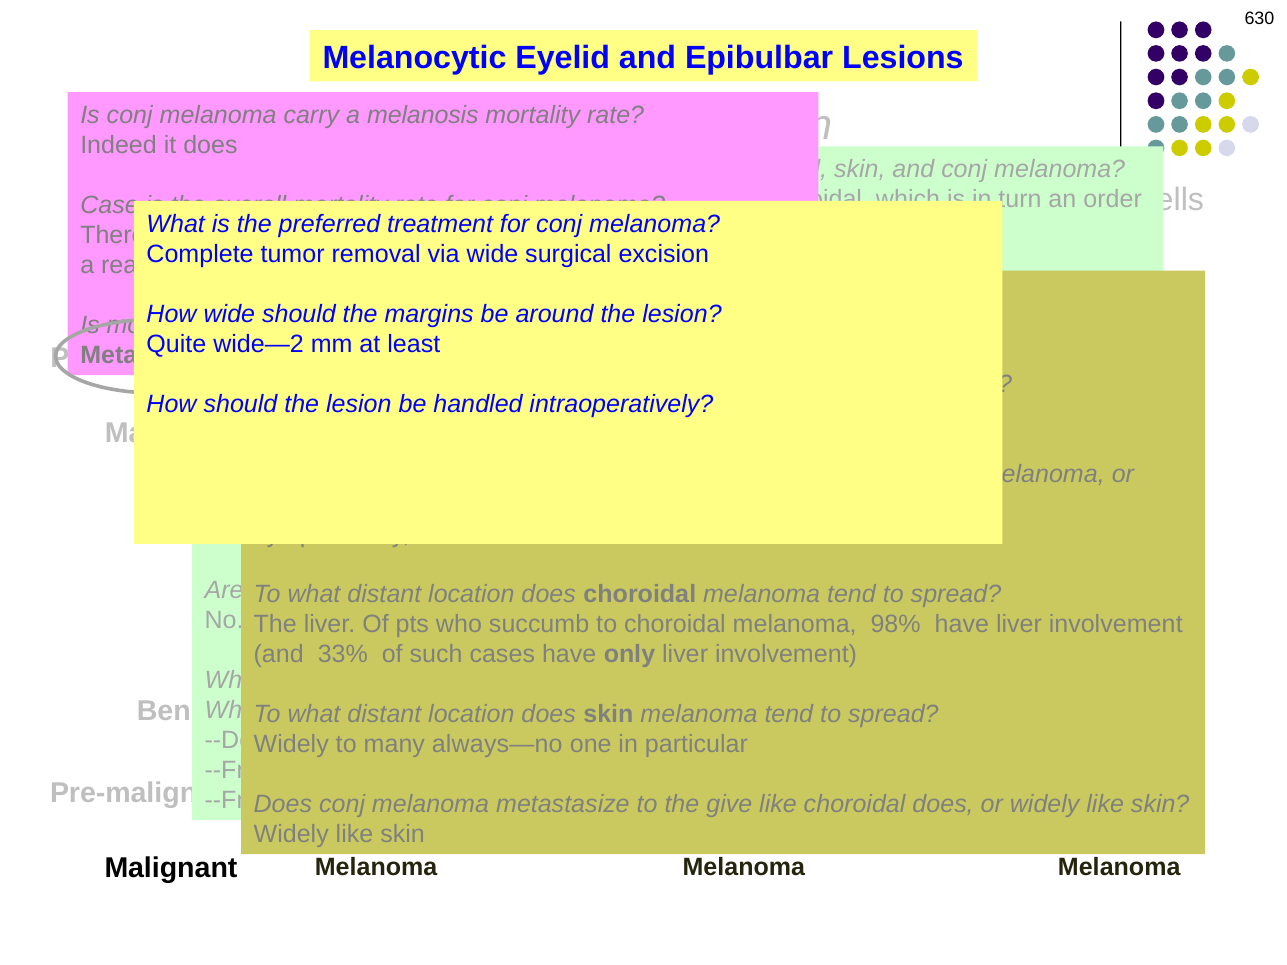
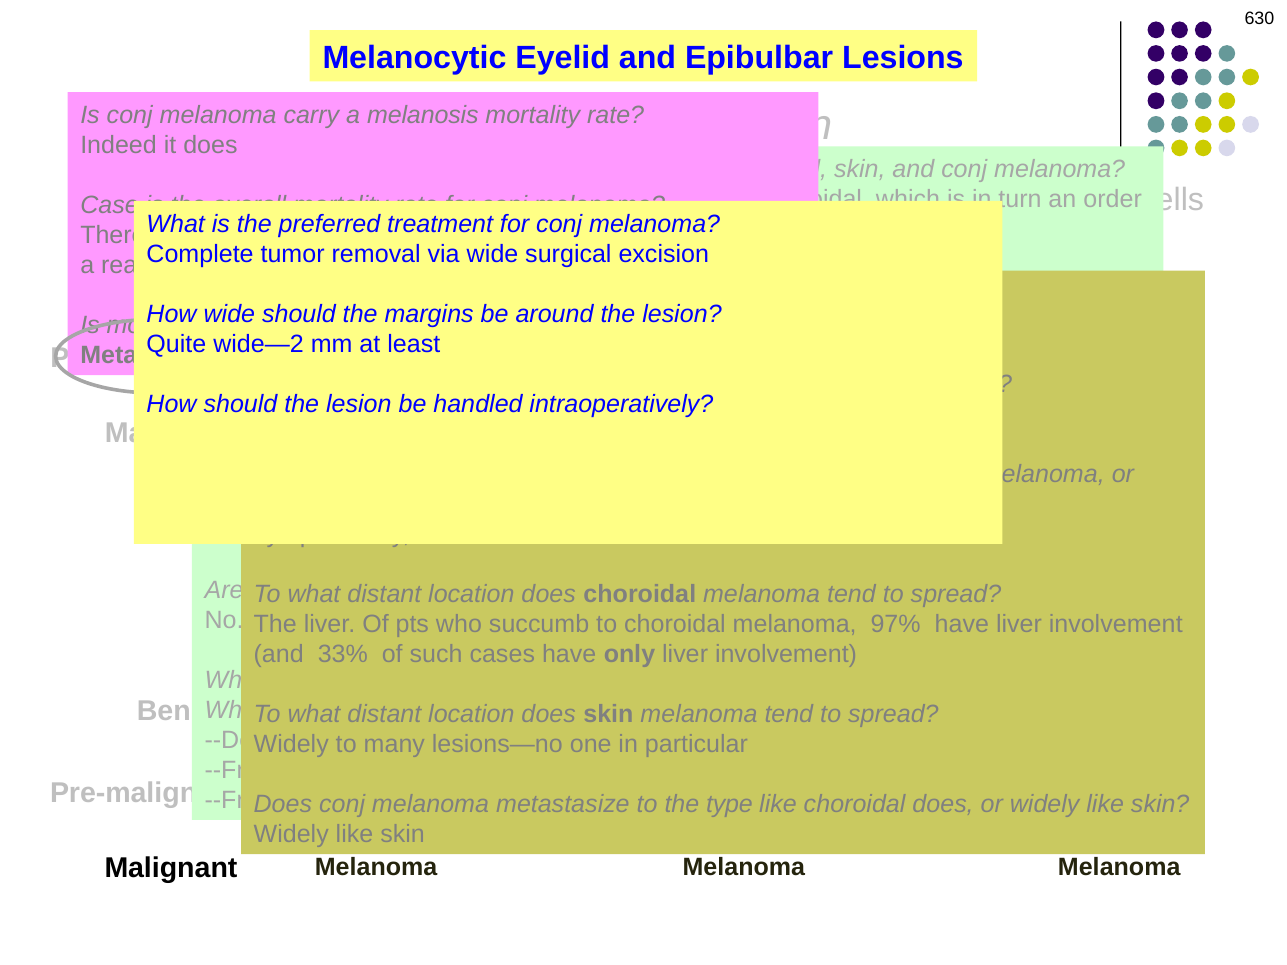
98%: 98% -> 97%
always—no: always—no -> lesions—no
give: give -> type
